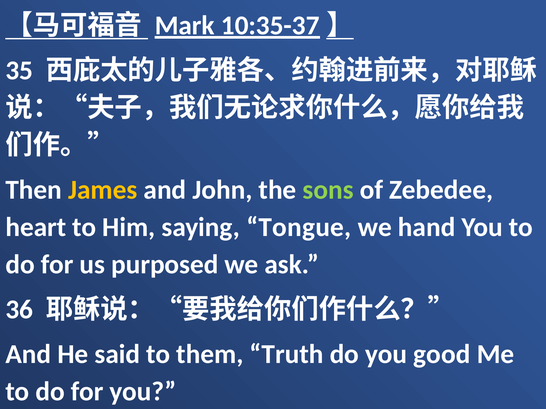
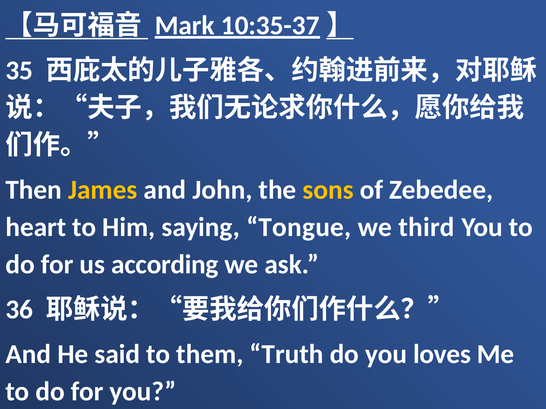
sons colour: light green -> yellow
hand: hand -> third
purposed: purposed -> according
good: good -> loves
